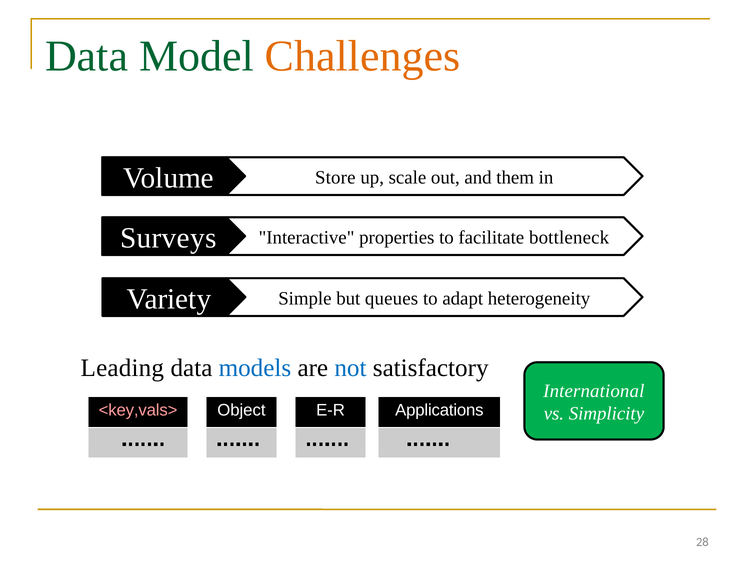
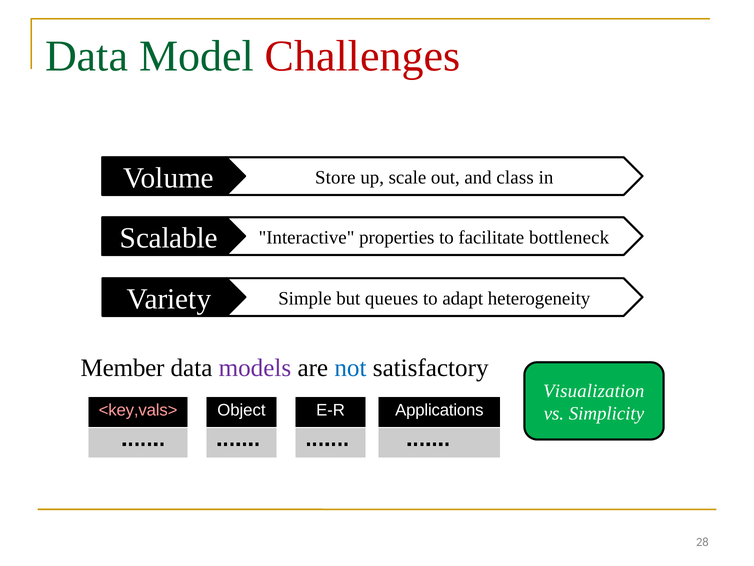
Challenges colour: orange -> red
them: them -> class
Surveys: Surveys -> Scalable
Leading: Leading -> Member
models colour: blue -> purple
International: International -> Visualization
